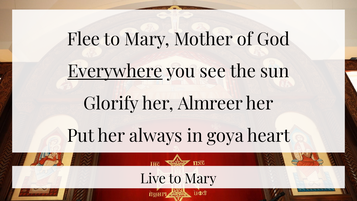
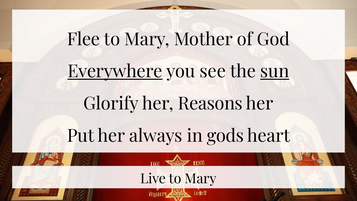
sun underline: none -> present
Almreer: Almreer -> Reasons
goya: goya -> gods
